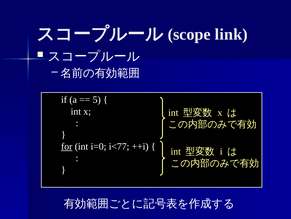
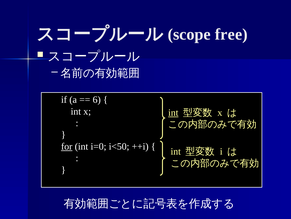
link: link -> free
5: 5 -> 6
int at (173, 112) underline: none -> present
i<77: i<77 -> i<50
